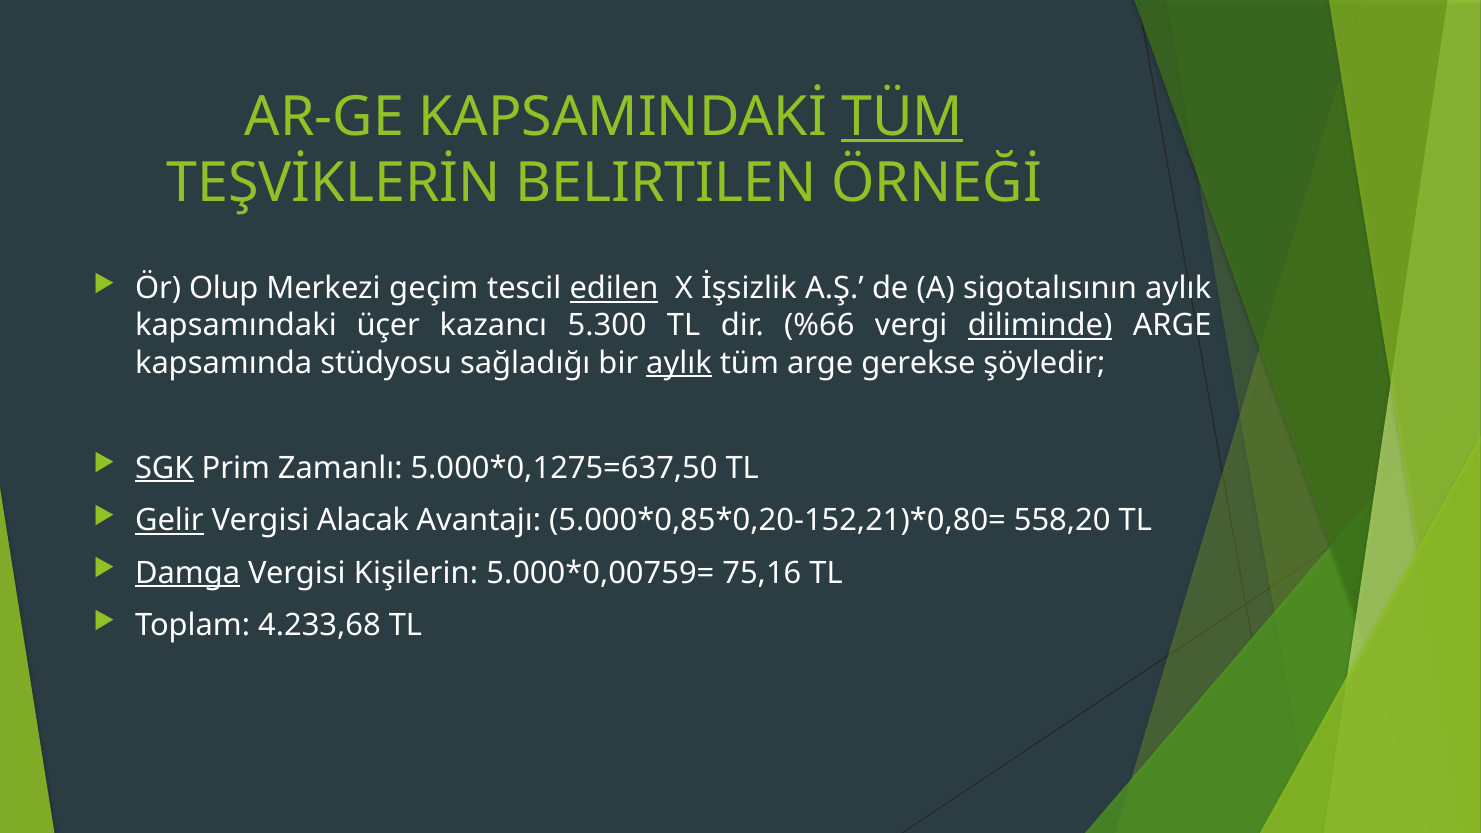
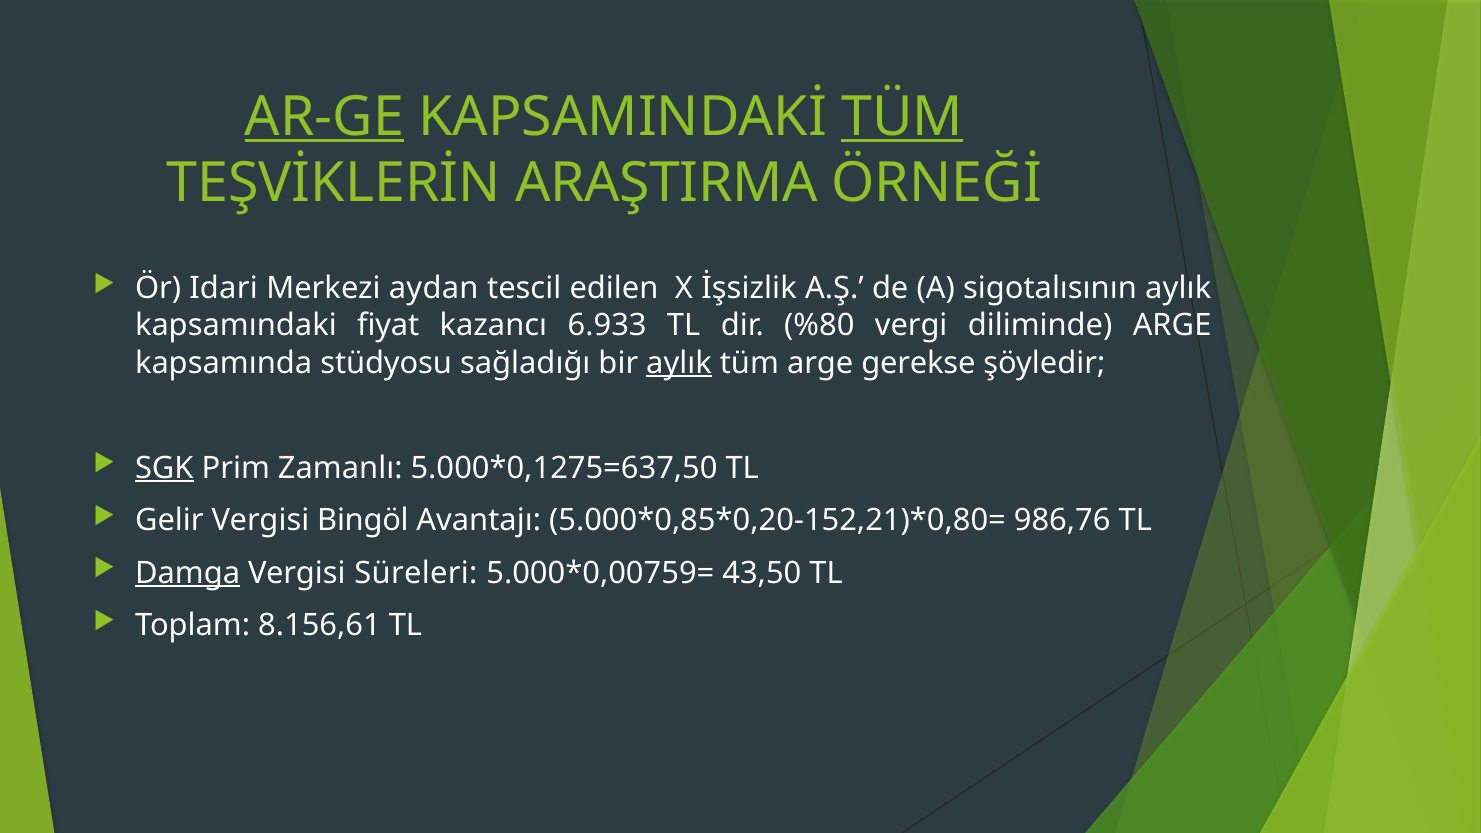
AR-GE underline: none -> present
BELIRTILEN: BELIRTILEN -> ARAŞTIRMA
Olup: Olup -> Idari
geçim: geçim -> aydan
edilen underline: present -> none
üçer: üçer -> fiyat
5.300: 5.300 -> 6.933
%66: %66 -> %80
diliminde underline: present -> none
Gelir underline: present -> none
Alacak: Alacak -> Bingöl
558,20: 558,20 -> 986,76
Kişilerin: Kişilerin -> Süreleri
75,16: 75,16 -> 43,50
4.233,68: 4.233,68 -> 8.156,61
